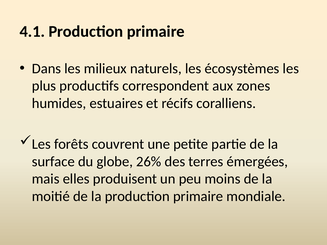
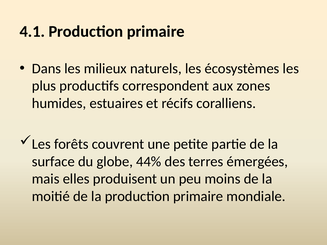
26%: 26% -> 44%
